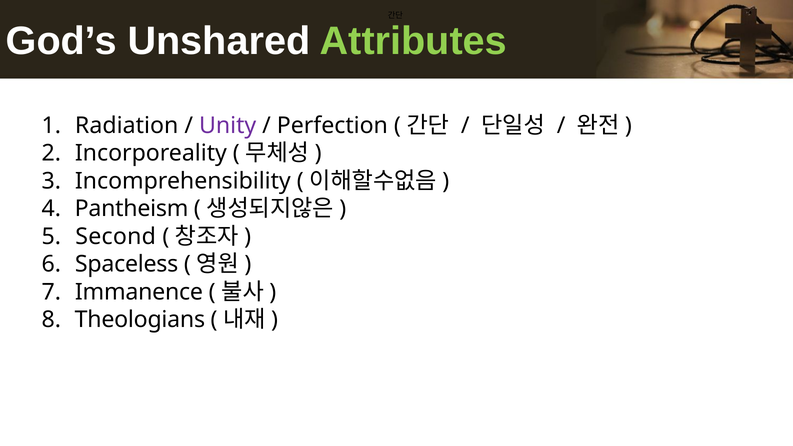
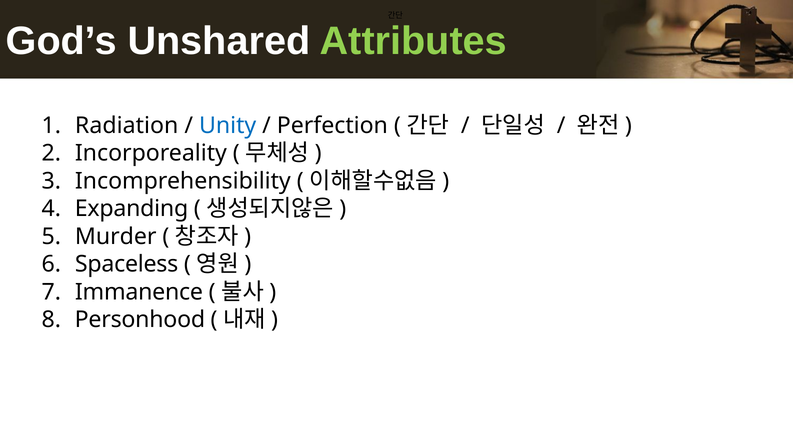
Unity colour: purple -> blue
Pantheism: Pantheism -> Expanding
Second: Second -> Murder
Theologians: Theologians -> Personhood
